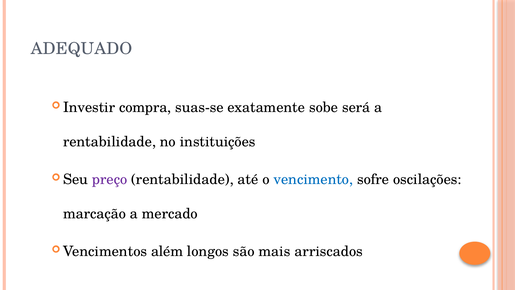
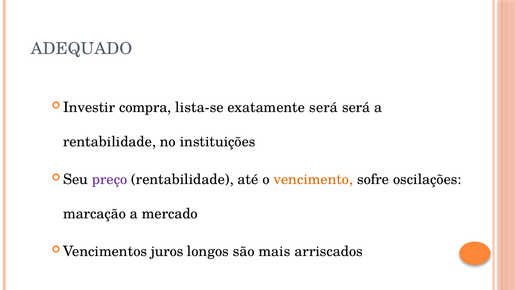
suas-se: suas-se -> lista-se
exatamente sobe: sobe -> será
vencimento colour: blue -> orange
além: além -> juros
